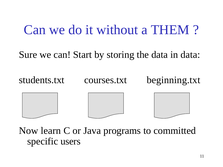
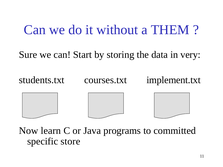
in data: data -> very
beginning.txt: beginning.txt -> implement.txt
users: users -> store
